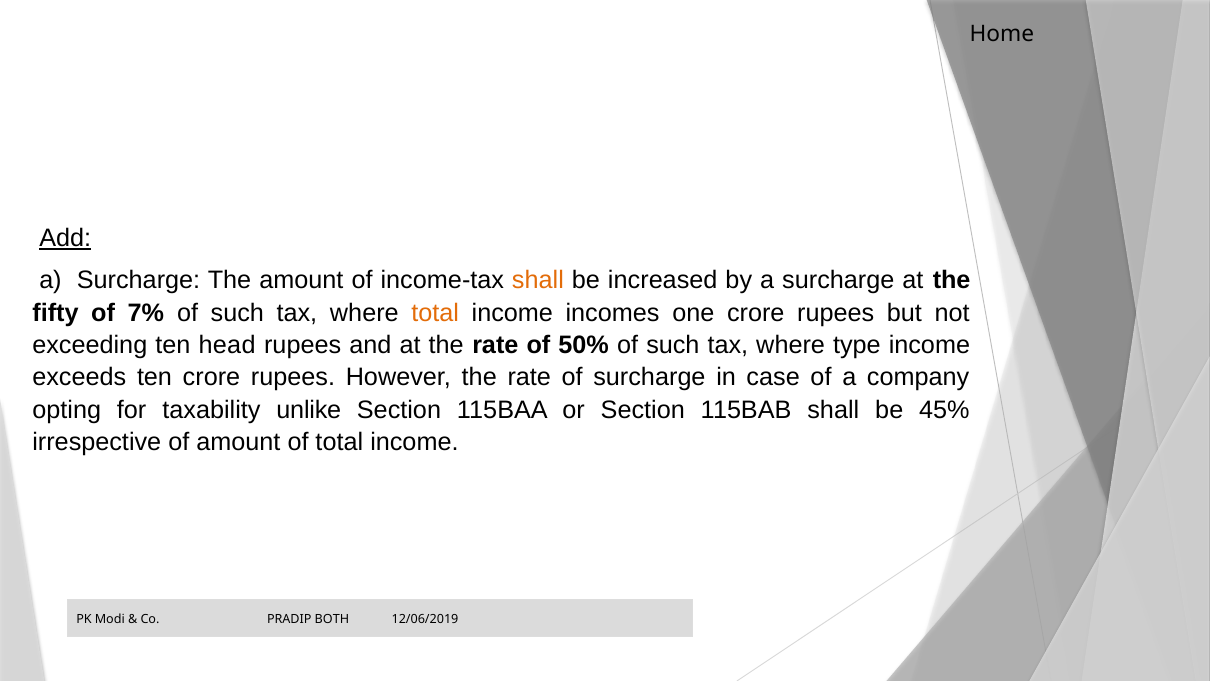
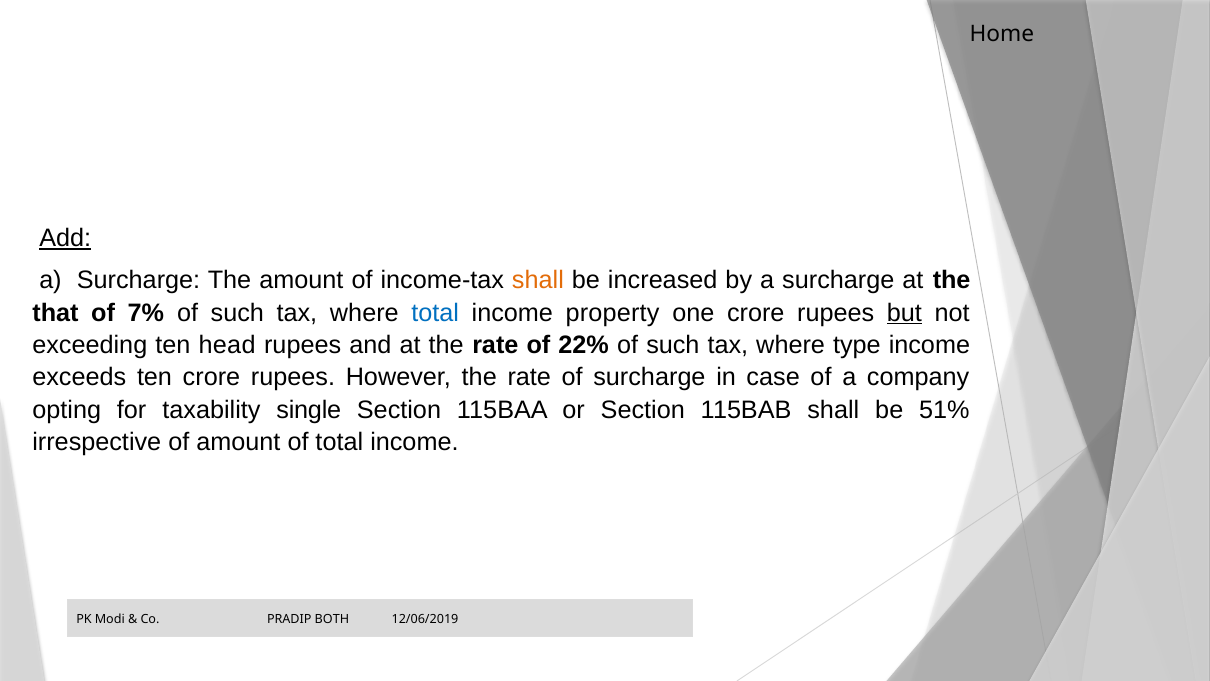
fifty: fifty -> that
total at (435, 313) colour: orange -> blue
incomes: incomes -> property
but underline: none -> present
50%: 50% -> 22%
unlike: unlike -> single
45%: 45% -> 51%
